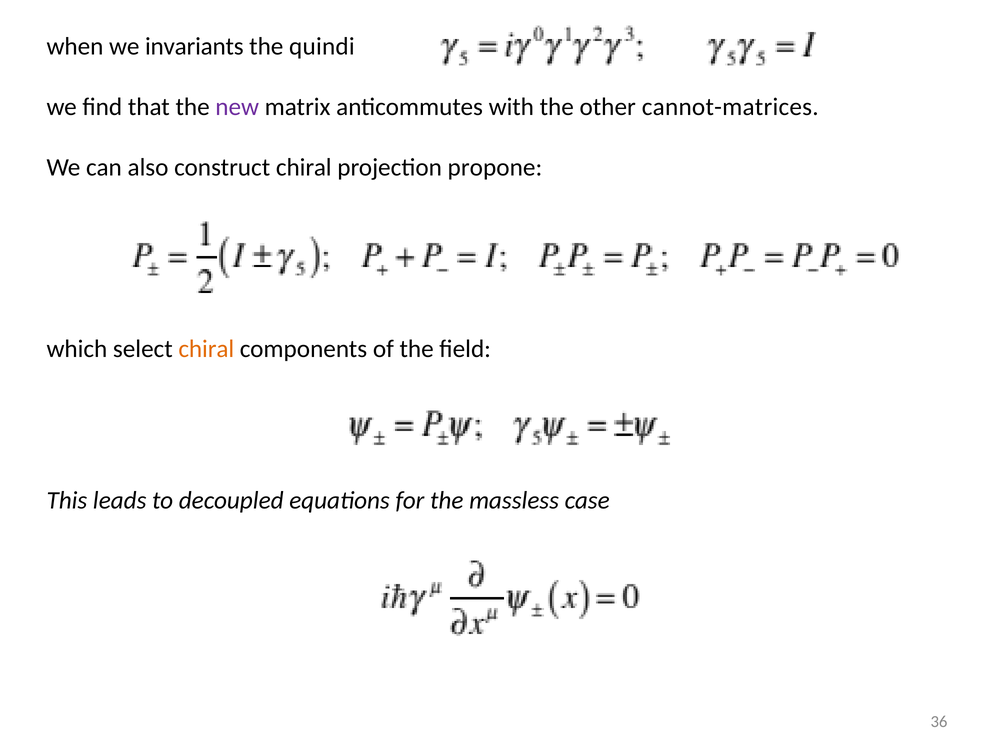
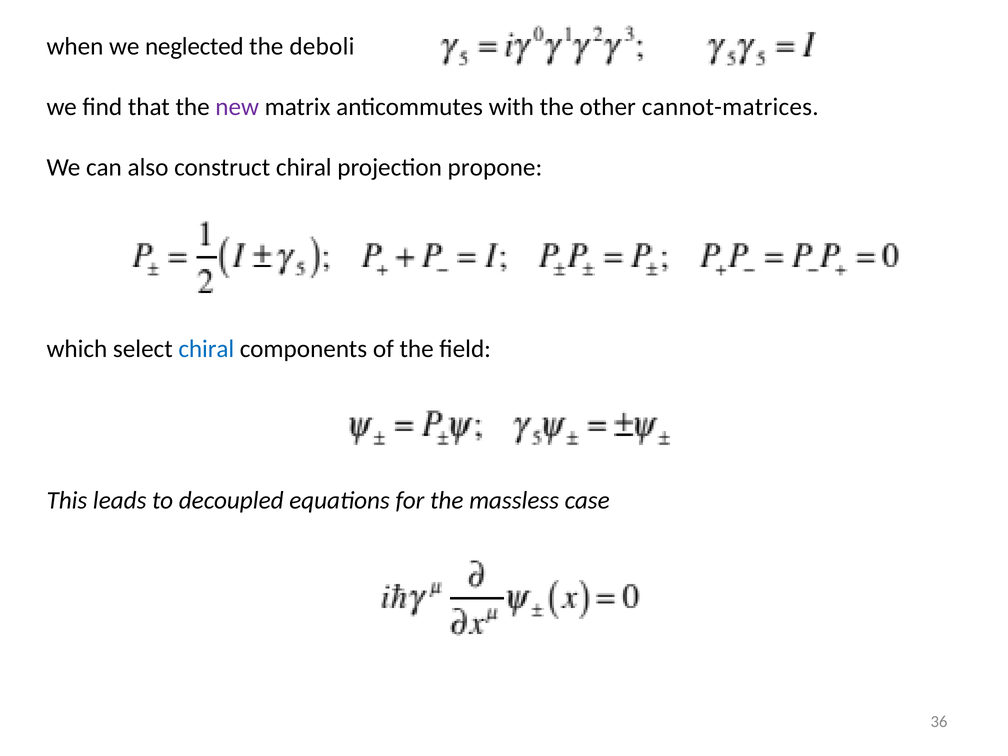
invariants: invariants -> neglected
quindi: quindi -> deboli
chiral at (206, 349) colour: orange -> blue
